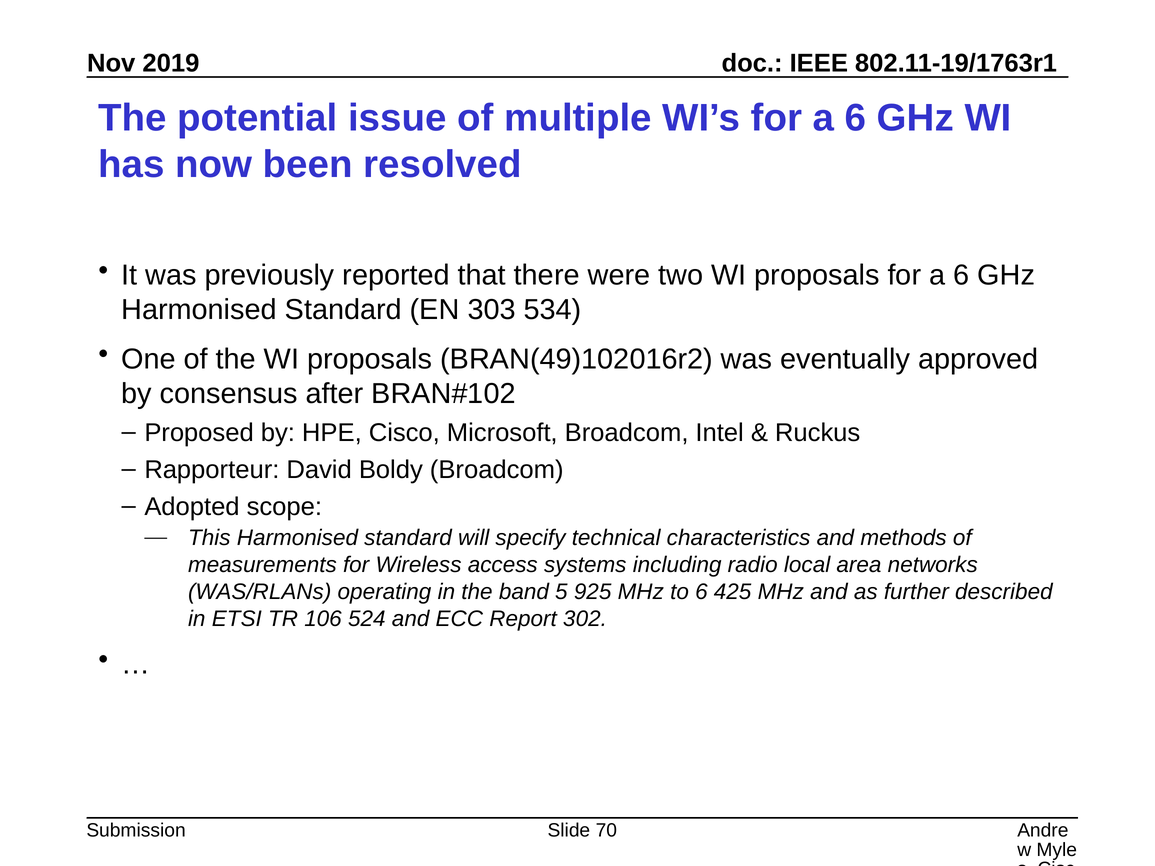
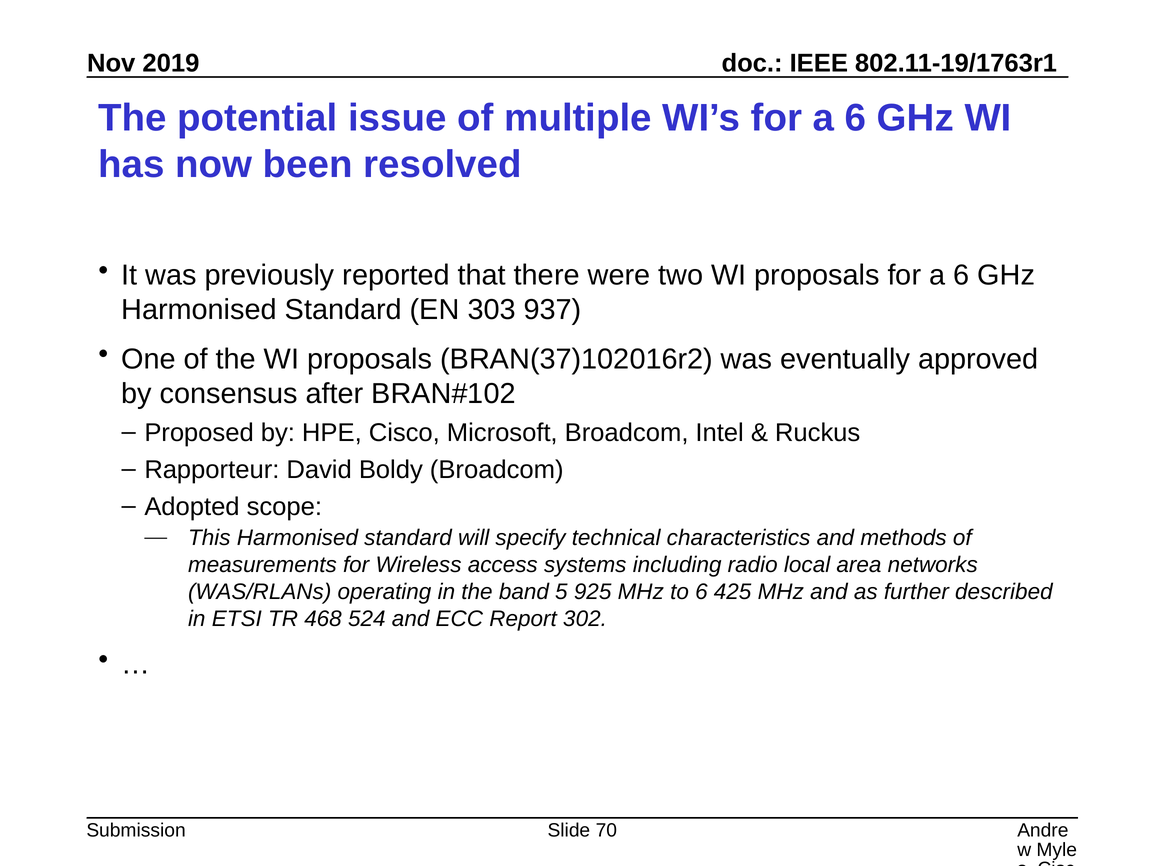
534: 534 -> 937
BRAN(49)102016r2: BRAN(49)102016r2 -> BRAN(37)102016r2
106: 106 -> 468
